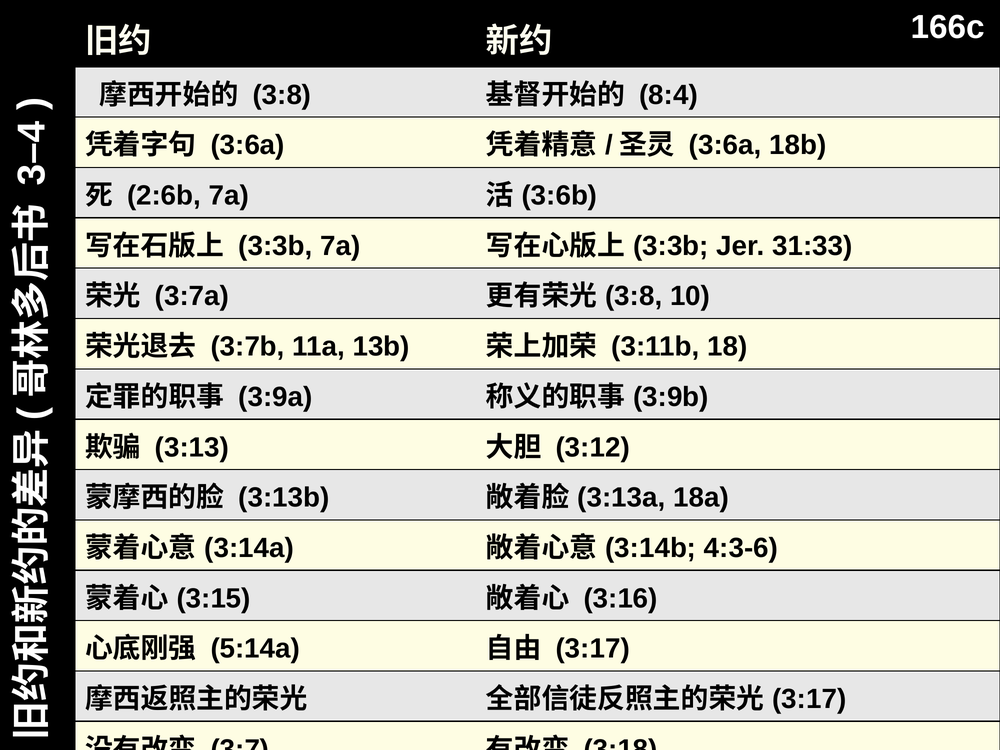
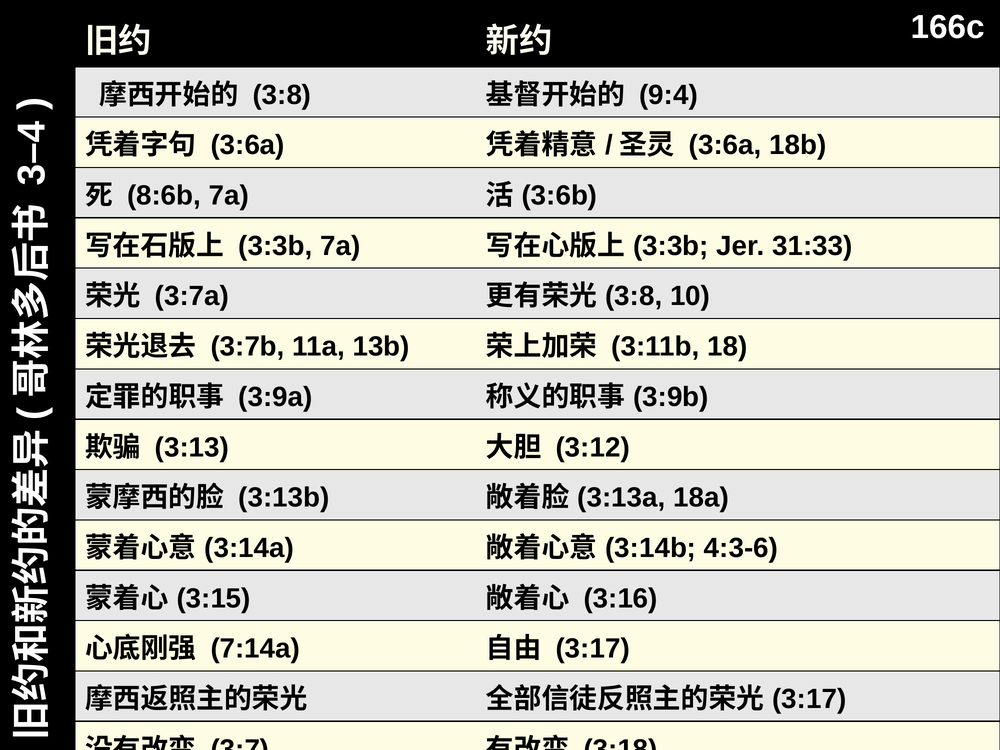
8:4: 8:4 -> 9:4
2:6b: 2:6b -> 8:6b
5:14a: 5:14a -> 7:14a
